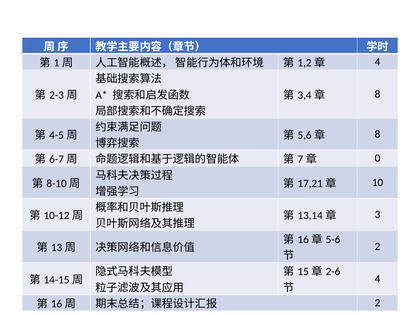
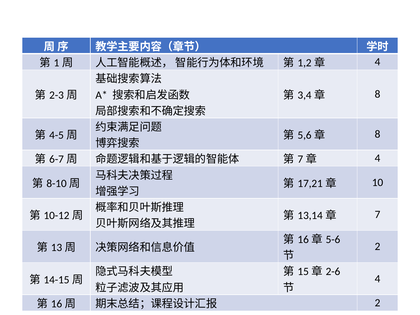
0 at (378, 158): 0 -> 4
3: 3 -> 7
